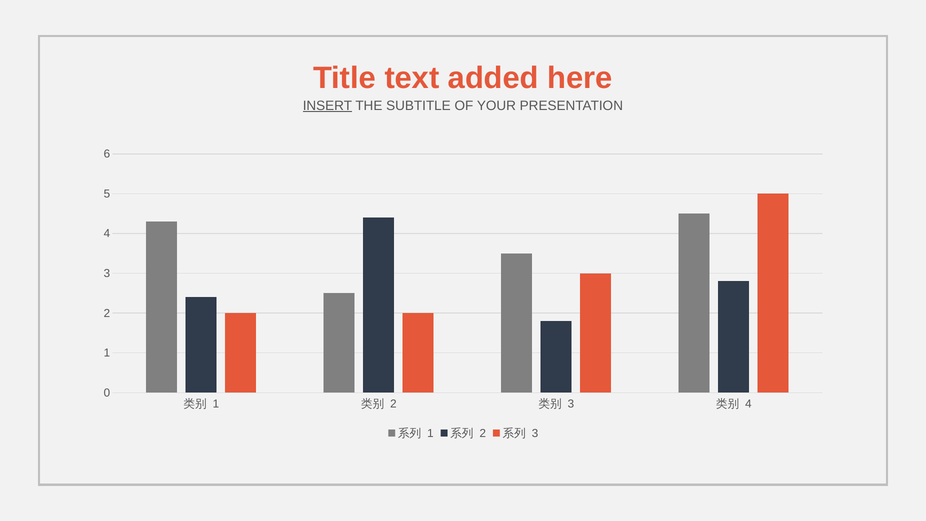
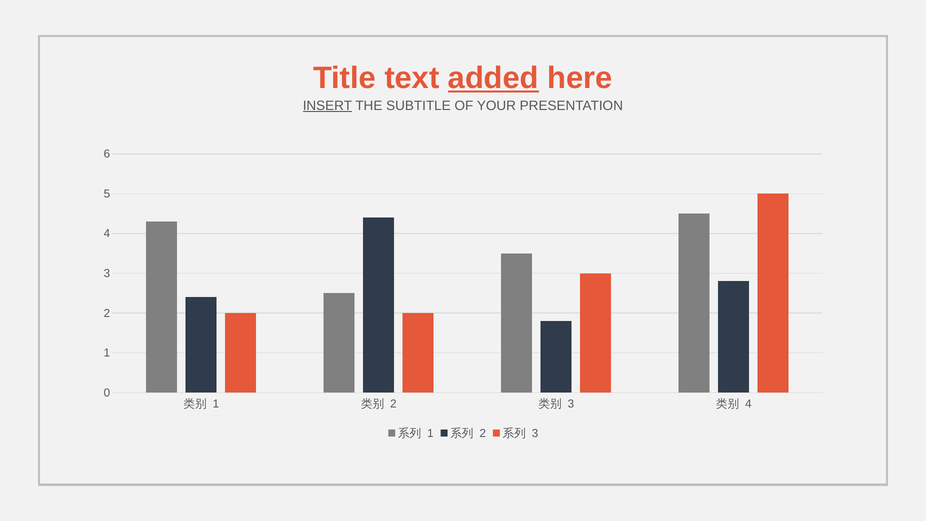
added underline: none -> present
